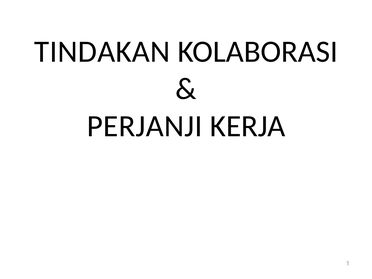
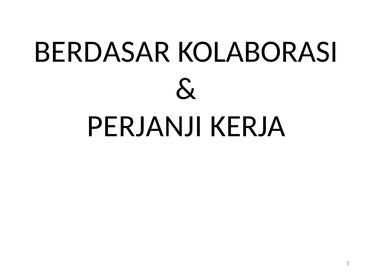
TINDAKAN: TINDAKAN -> BERDASAR
